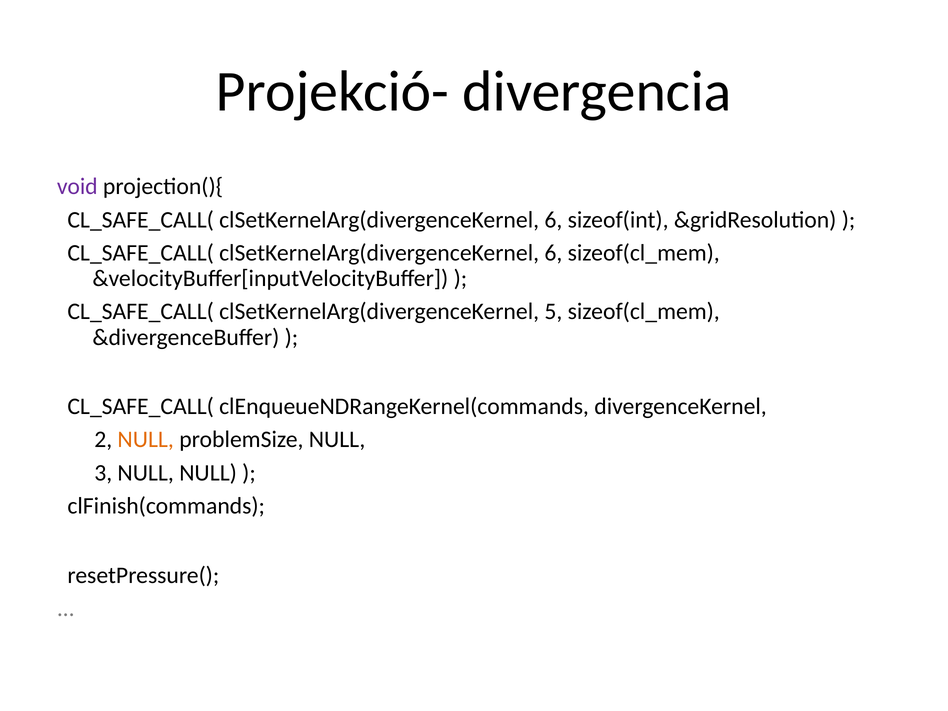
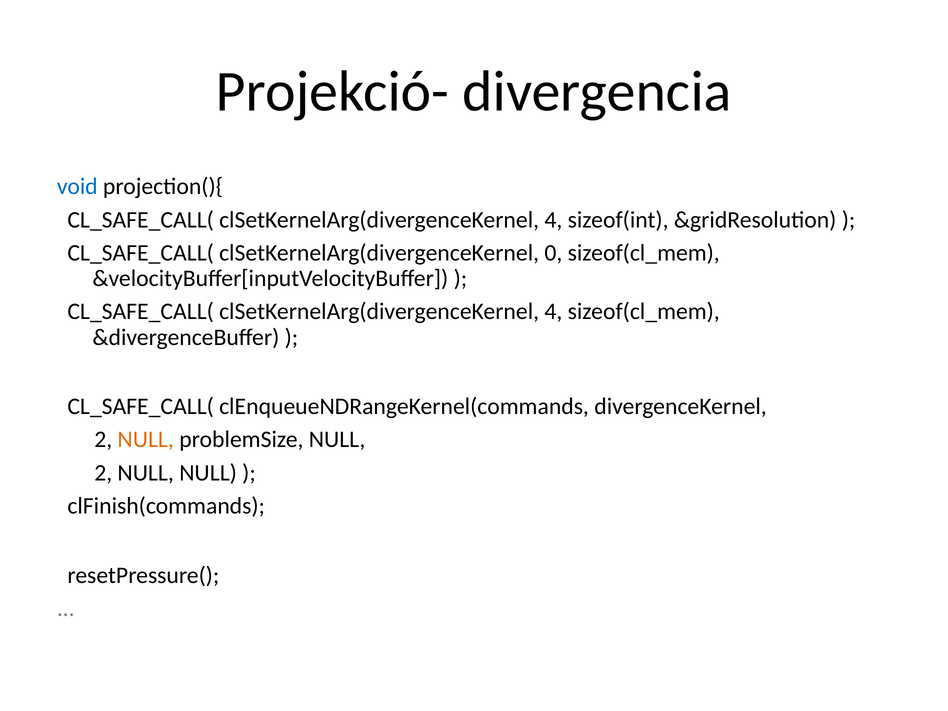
void colour: purple -> blue
6 at (553, 220): 6 -> 4
6 at (553, 253): 6 -> 0
5 at (553, 312): 5 -> 4
3 at (103, 473): 3 -> 2
